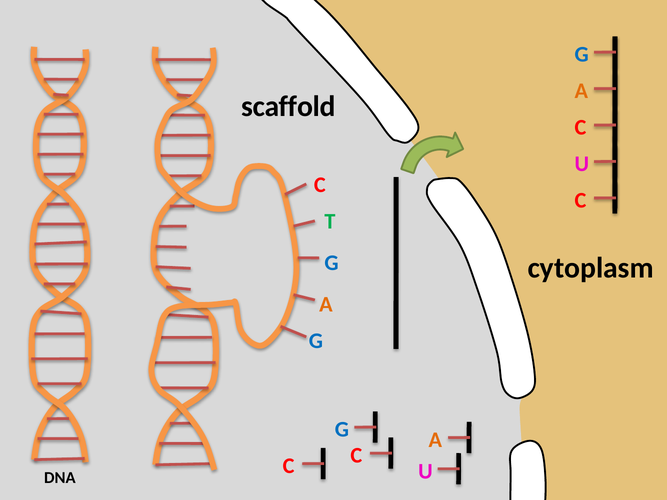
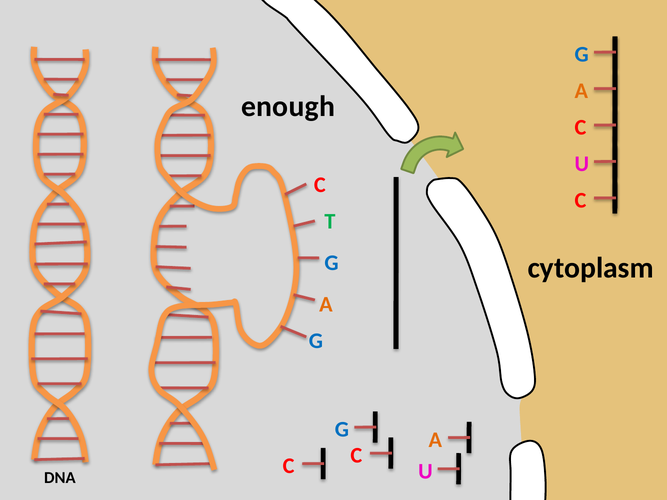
scaffold: scaffold -> enough
